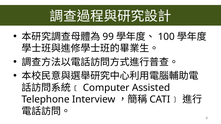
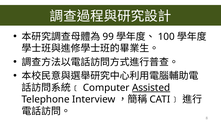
Assisted underline: none -> present
